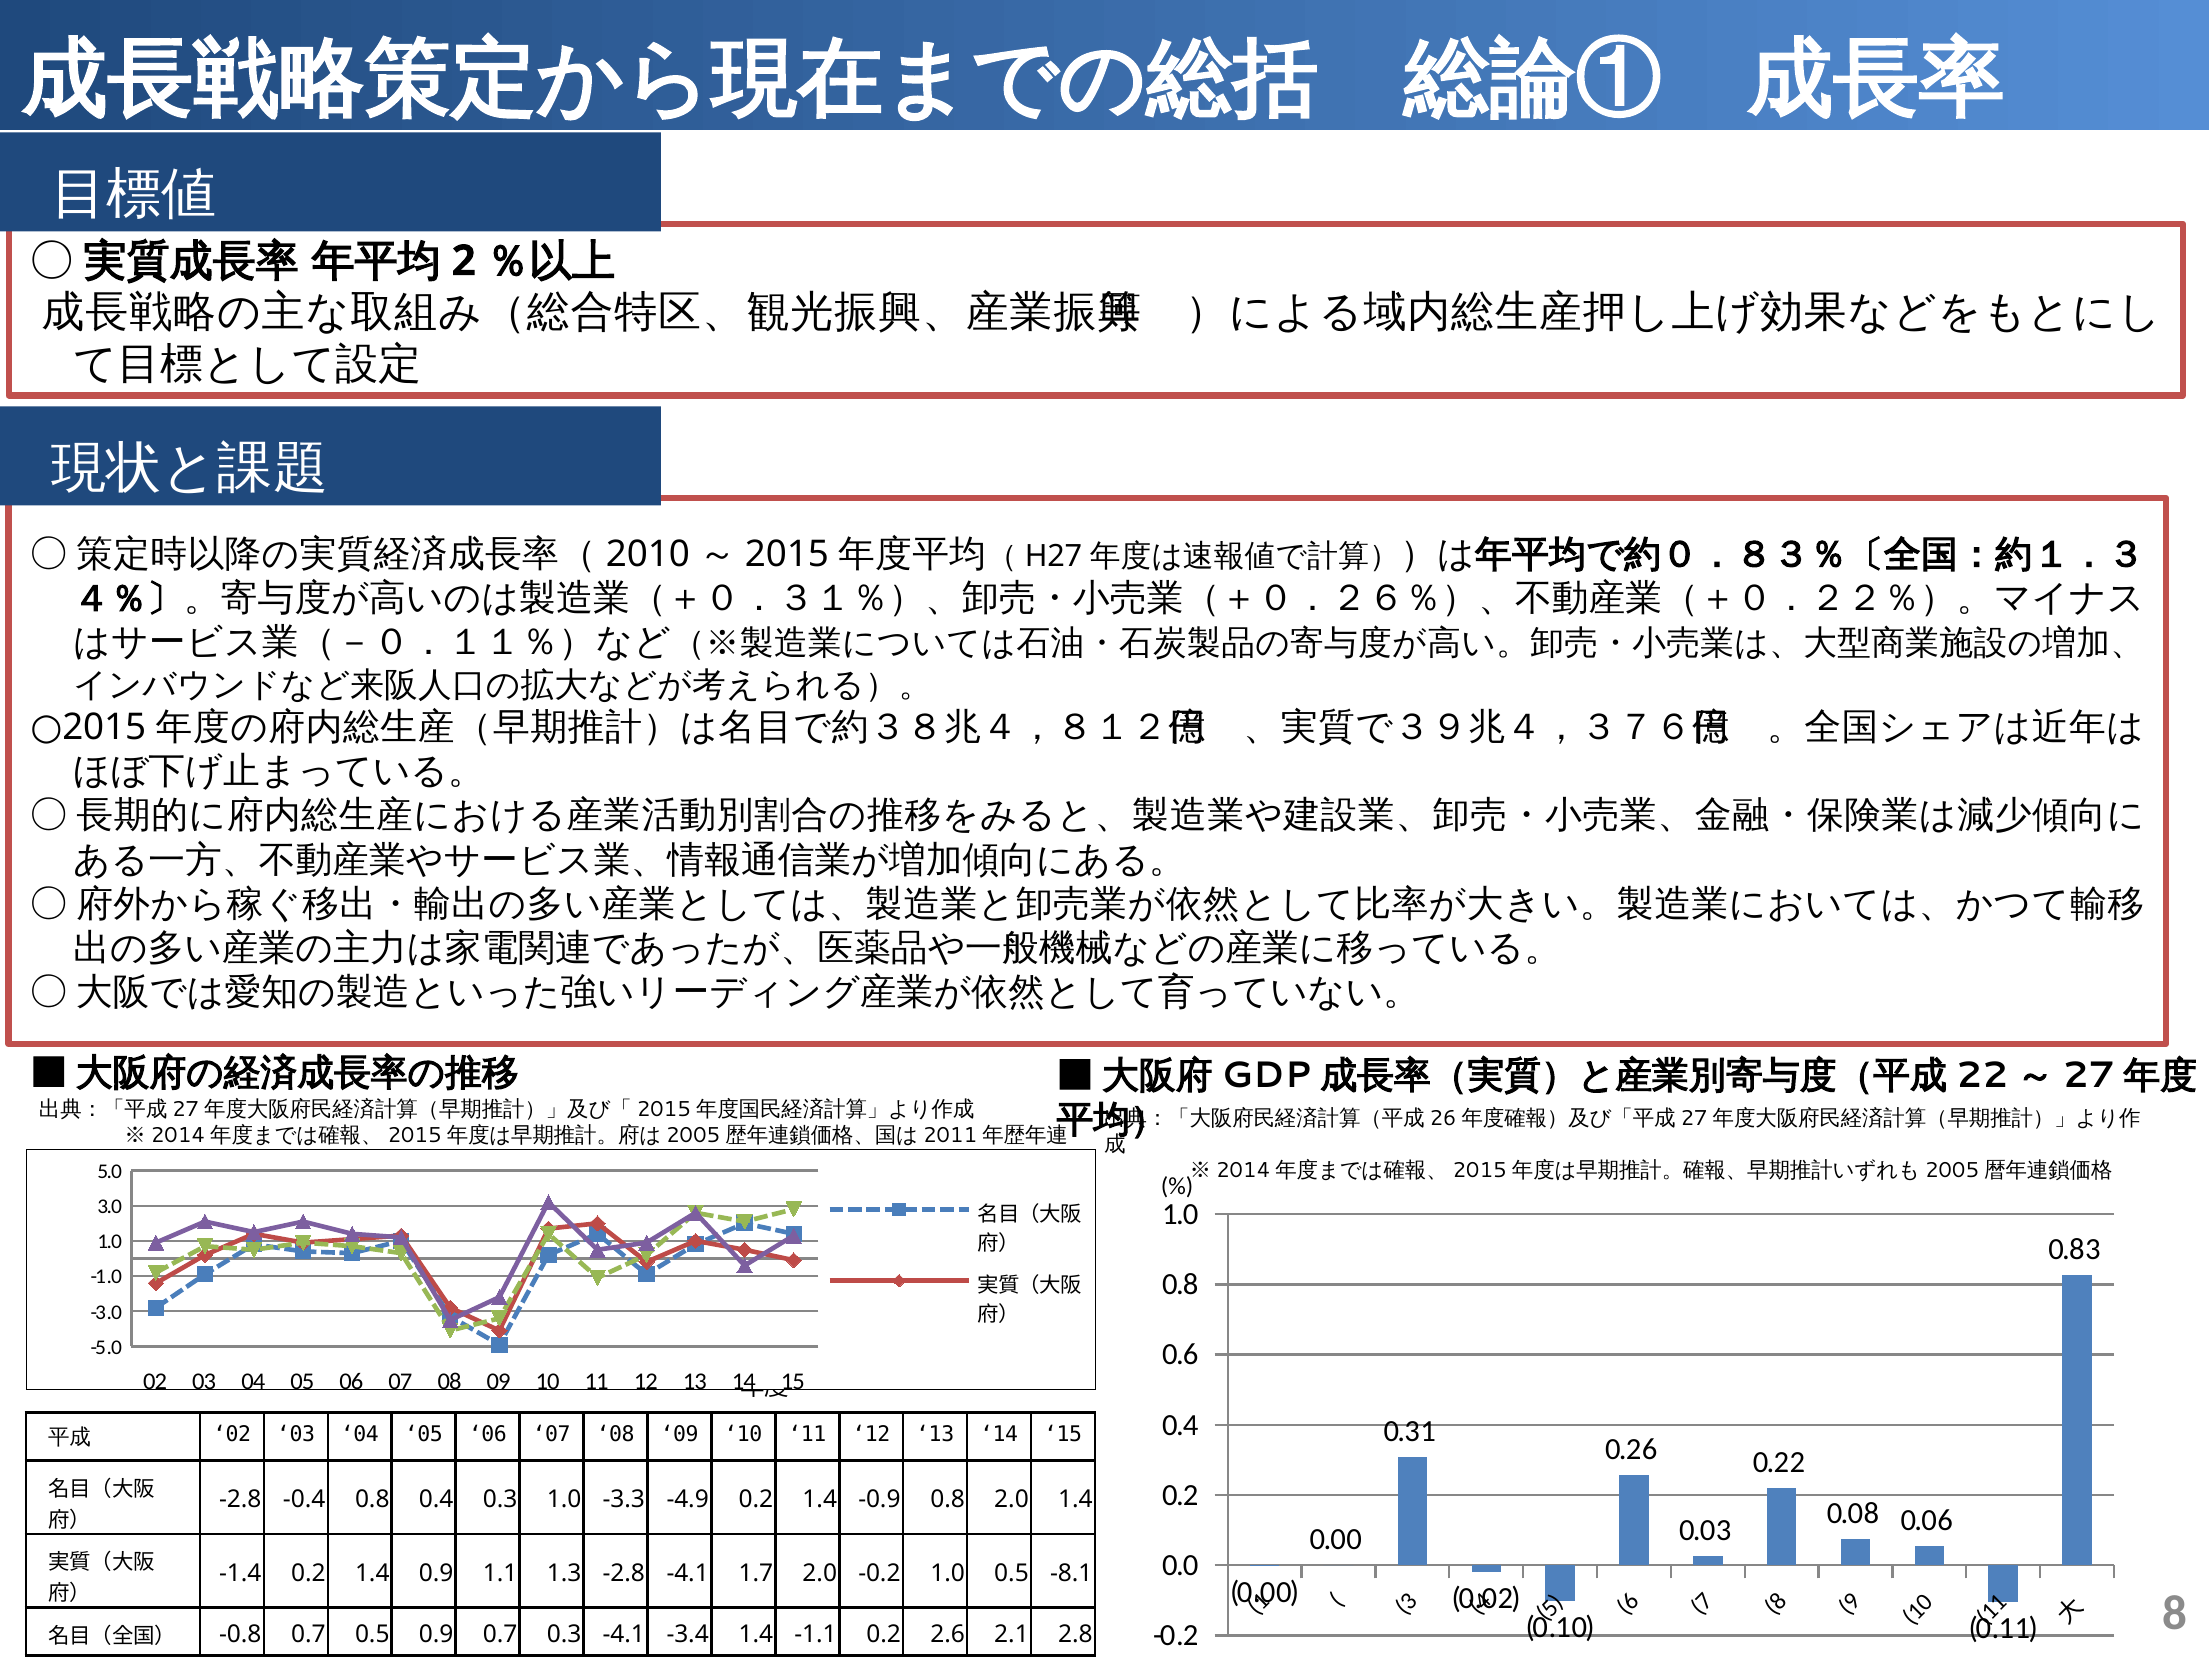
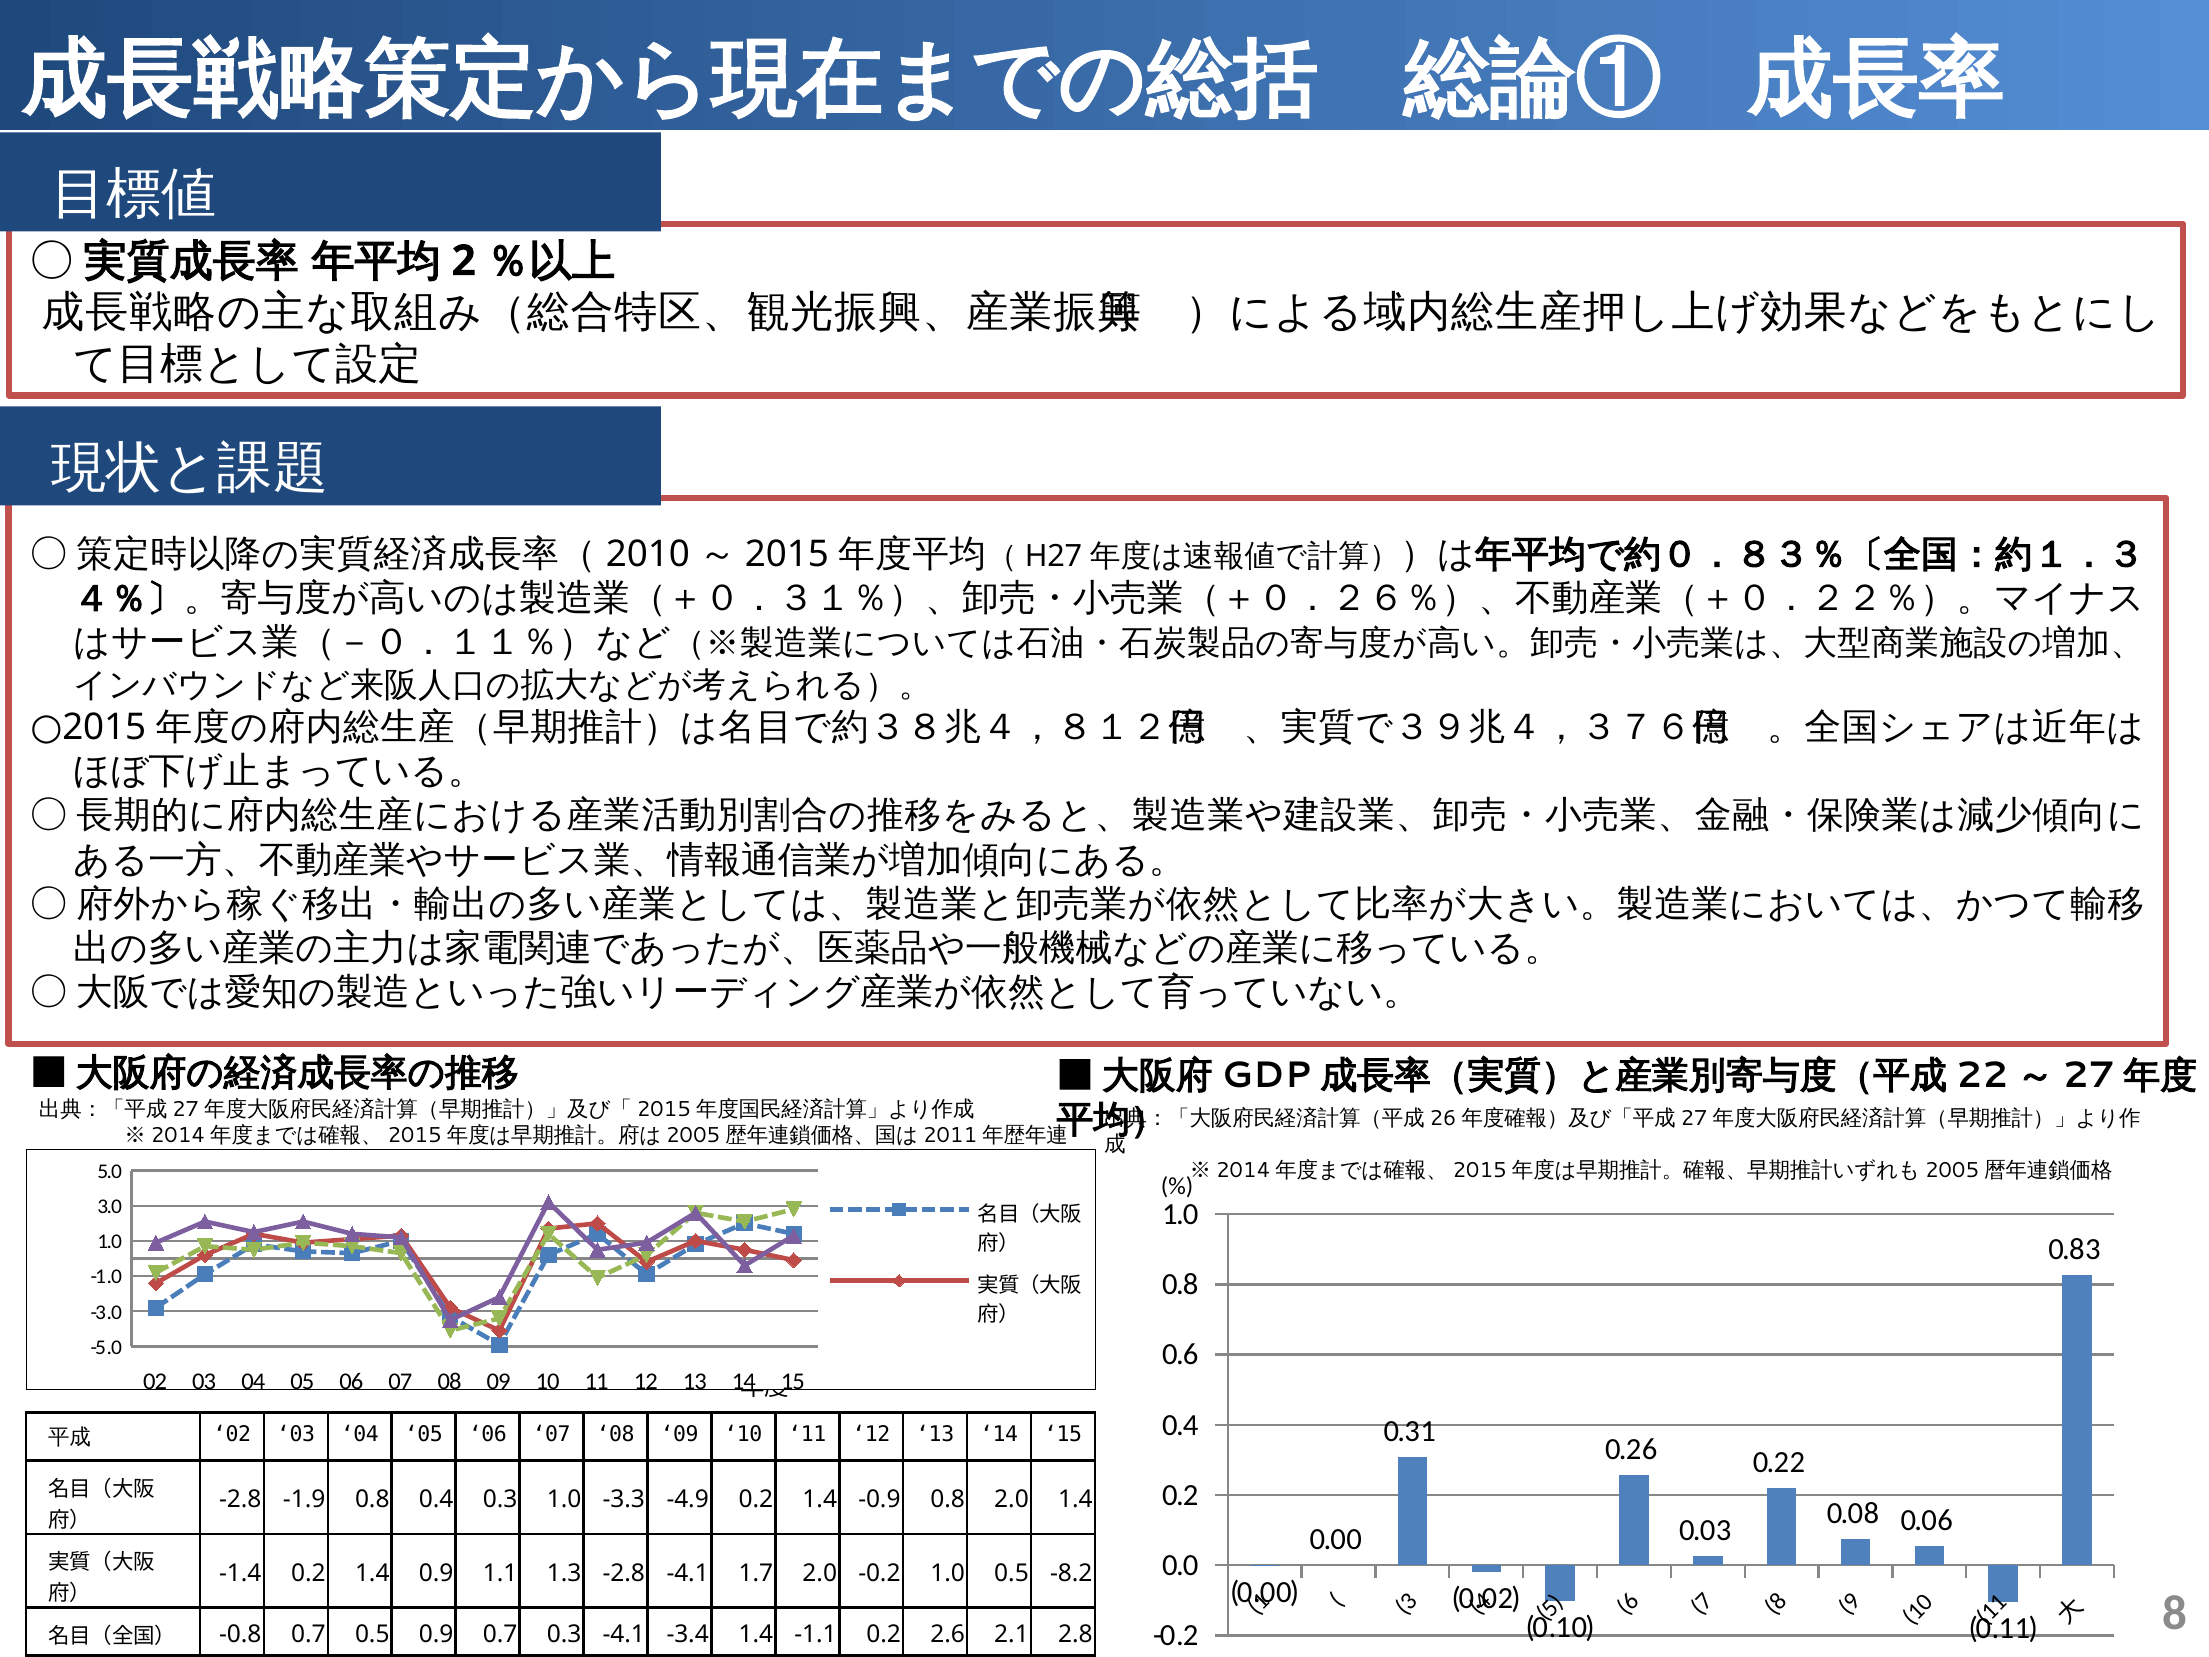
-2.8 -0.4: -0.4 -> -1.9
-8.1: -8.1 -> -8.2
